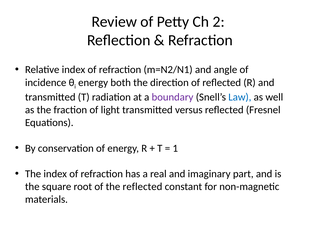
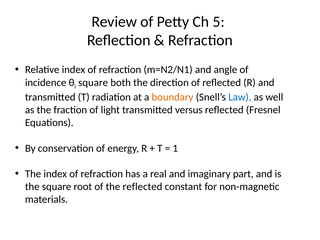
2: 2 -> 5
energy at (93, 83): energy -> square
boundary colour: purple -> orange
